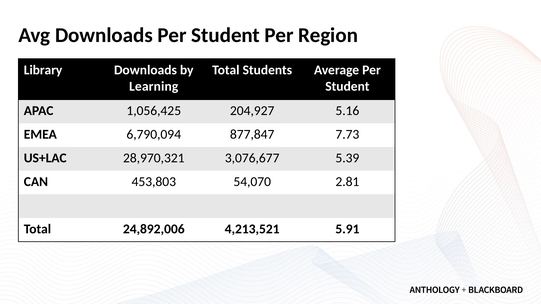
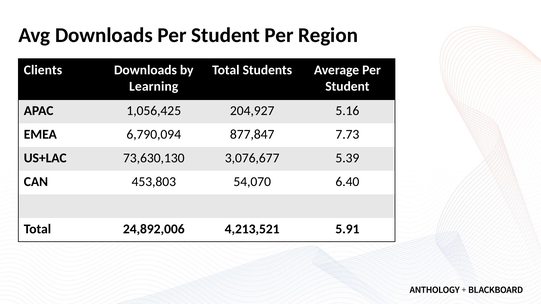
Library: Library -> Clients
28,970,321: 28,970,321 -> 73,630,130
2.81: 2.81 -> 6.40
